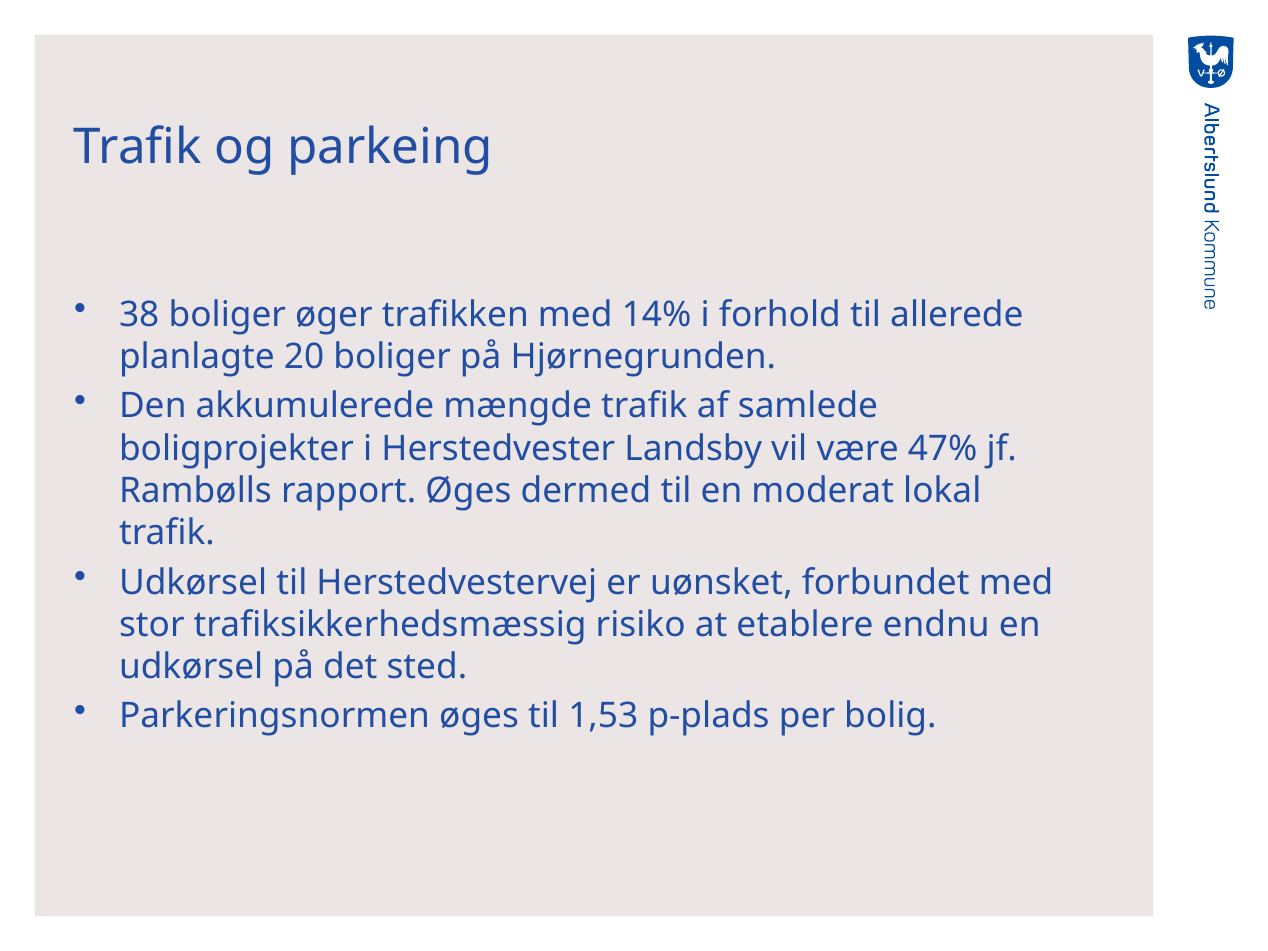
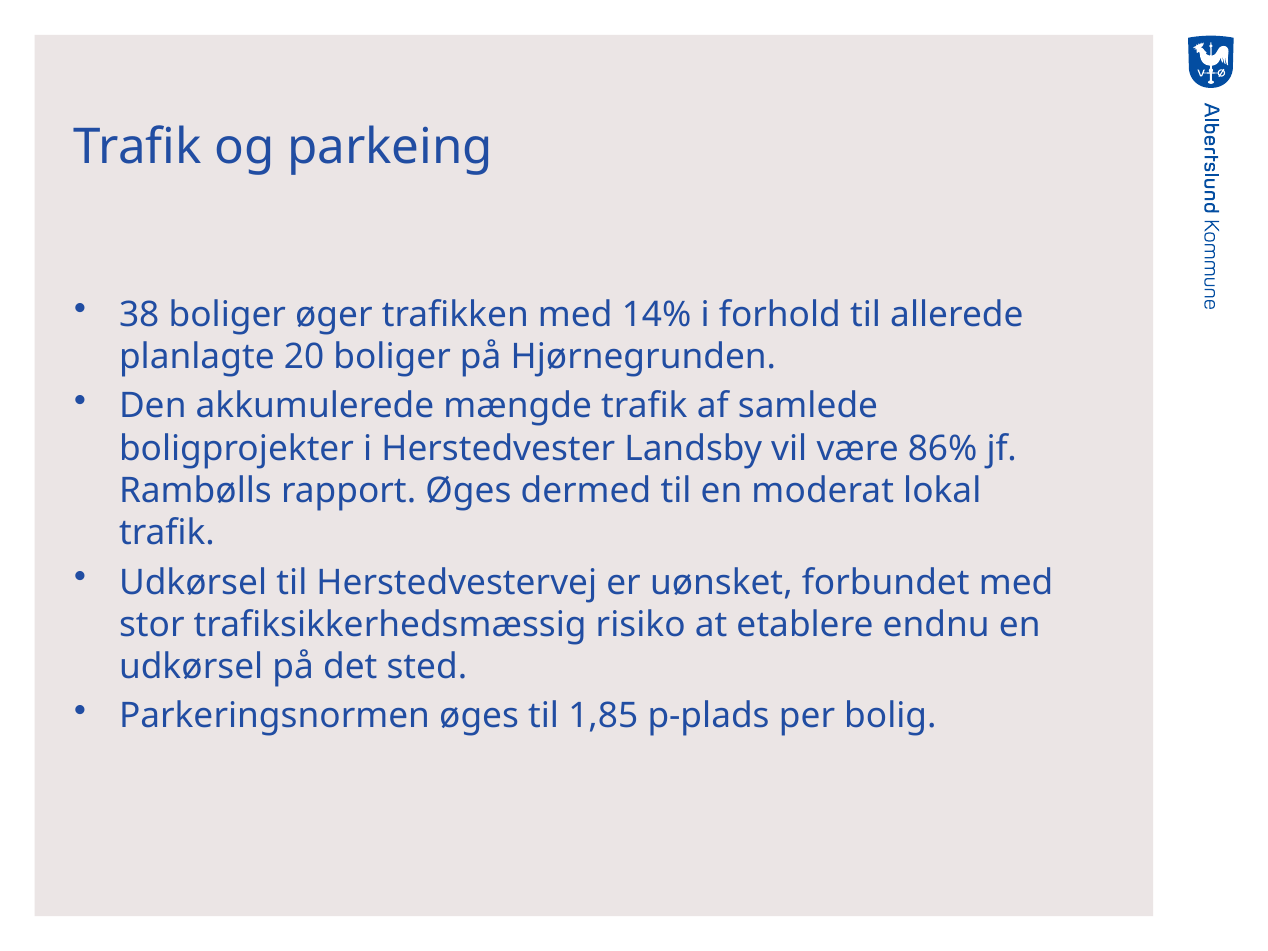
47%: 47% -> 86%
1,53: 1,53 -> 1,85
